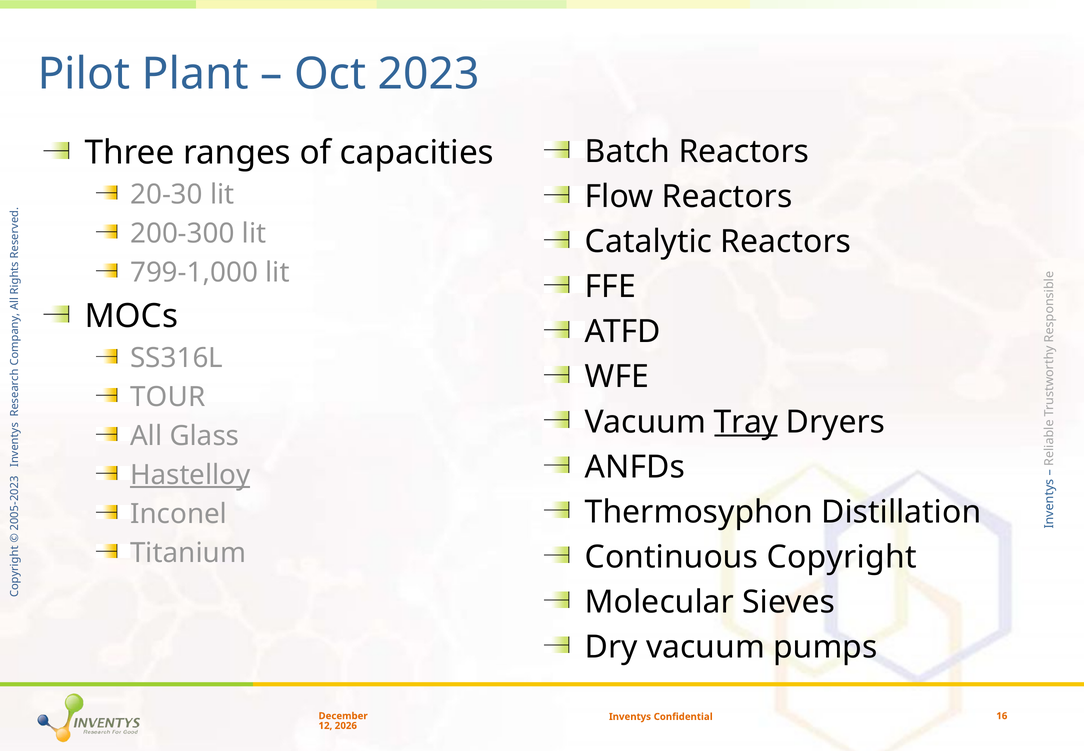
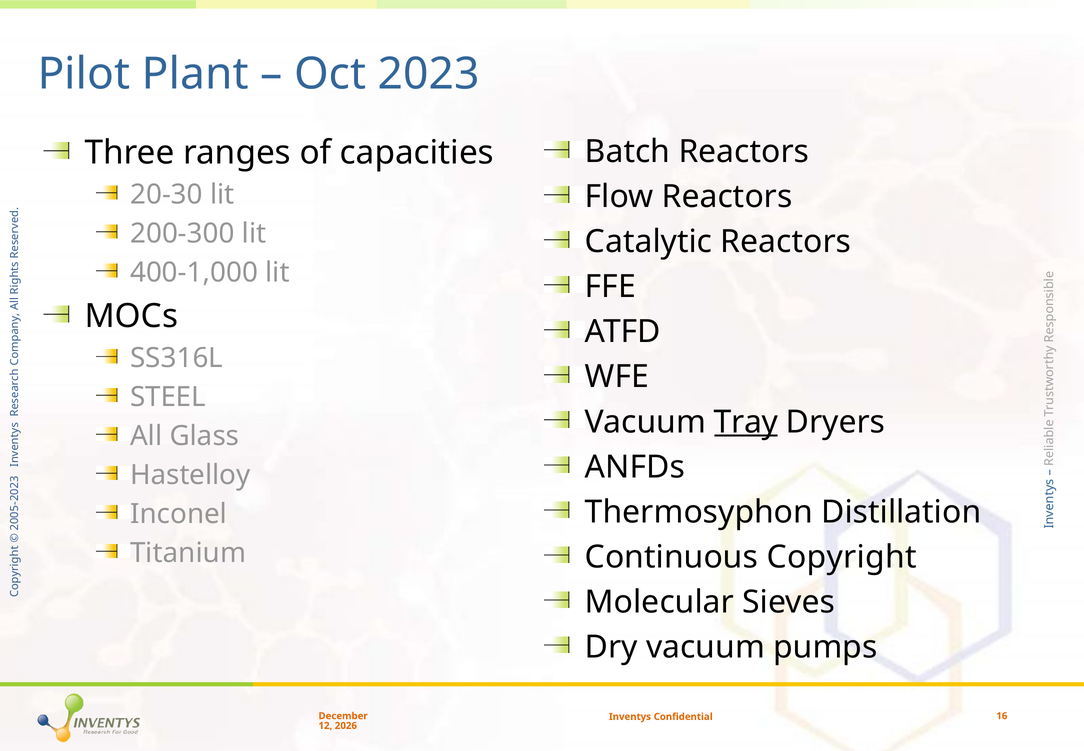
799-1,000: 799-1,000 -> 400-1,000
TOUR: TOUR -> STEEL
Hastelloy underline: present -> none
